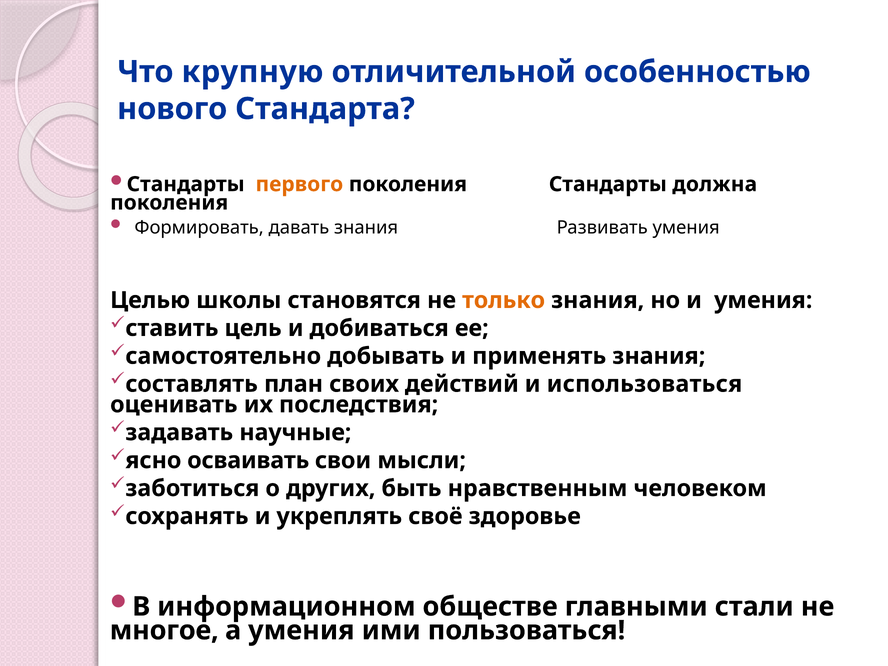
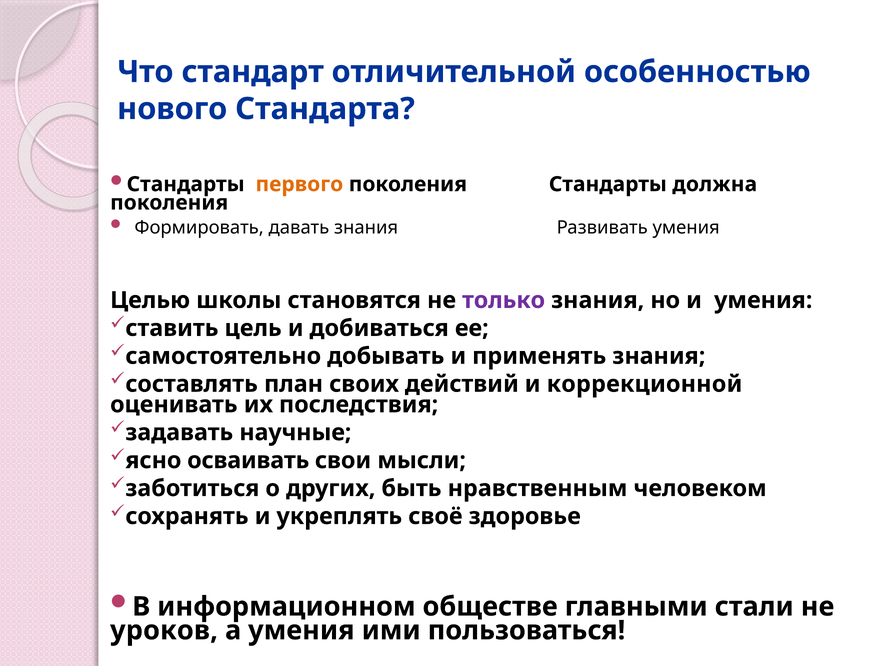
крупную: крупную -> стандарт
только colour: orange -> purple
использоваться: использоваться -> коррекционной
многое: многое -> уроков
